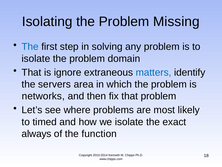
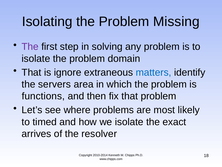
The at (30, 47) colour: blue -> purple
networks: networks -> functions
always: always -> arrives
function: function -> resolver
